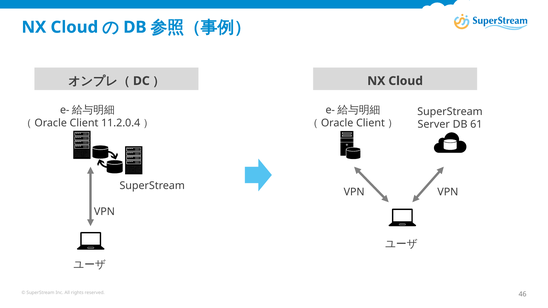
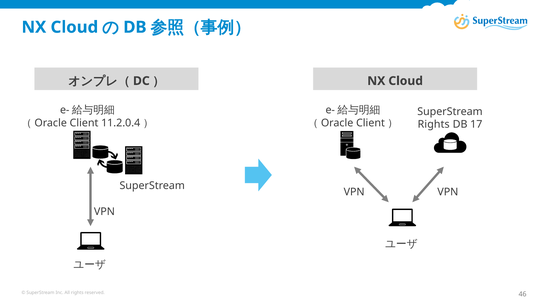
Server at (434, 124): Server -> Rights
61: 61 -> 17
